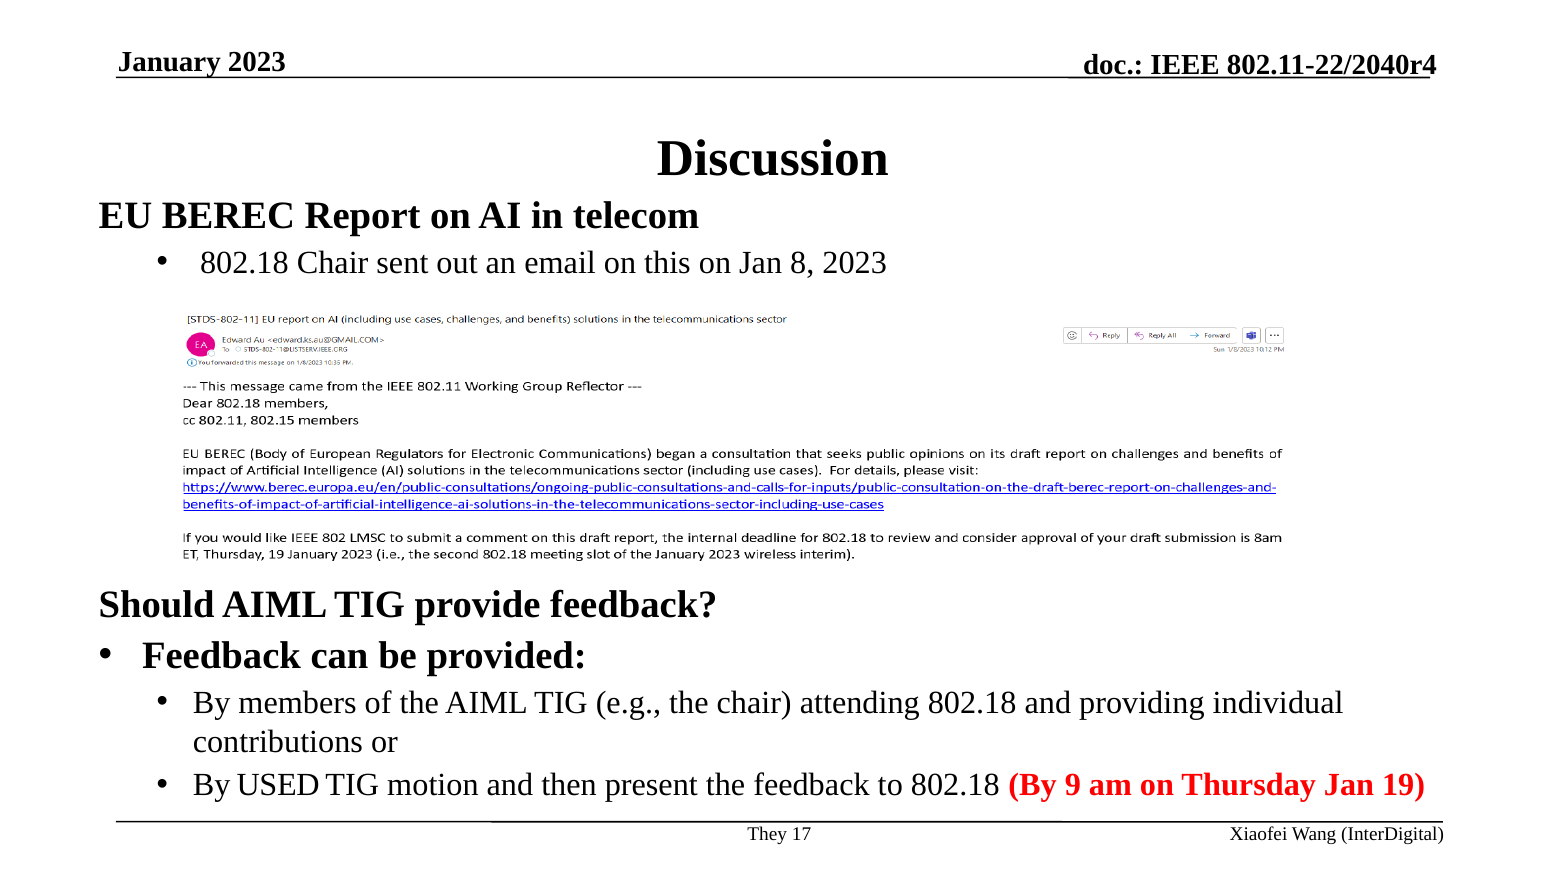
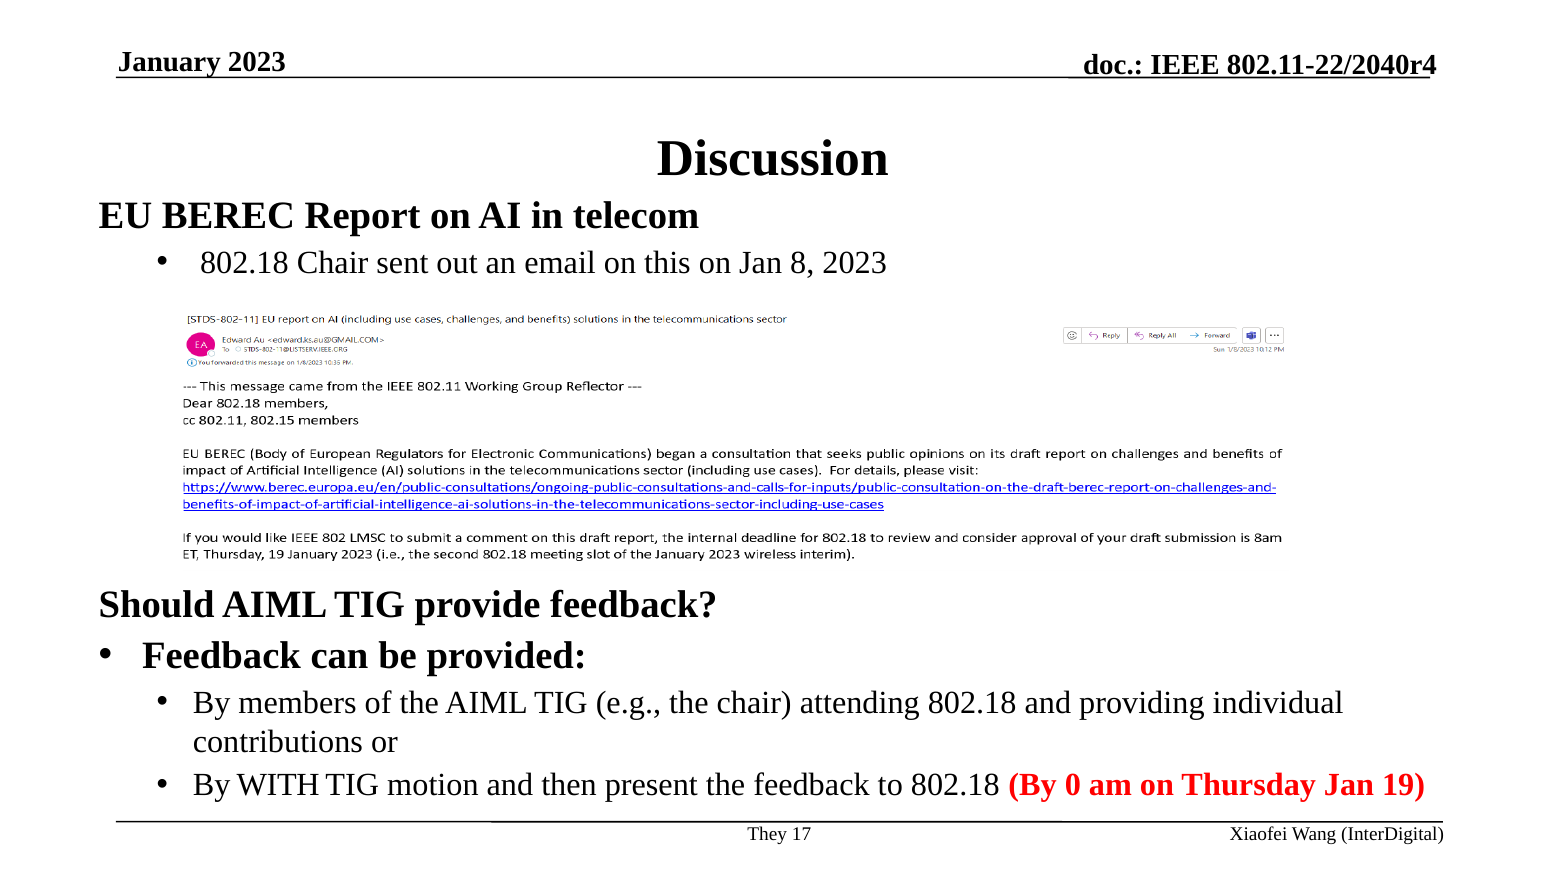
USED: USED -> WITH
9: 9 -> 0
